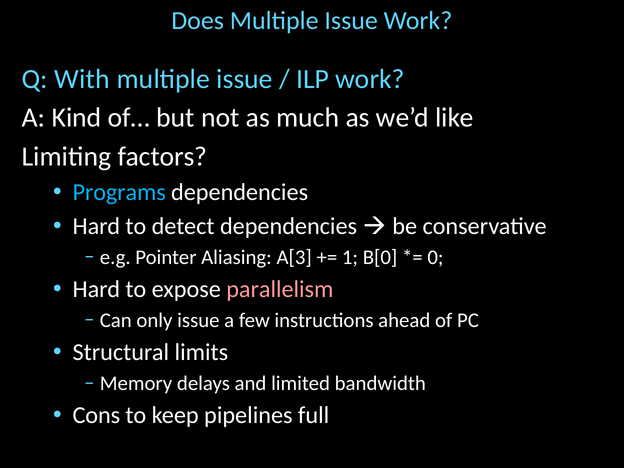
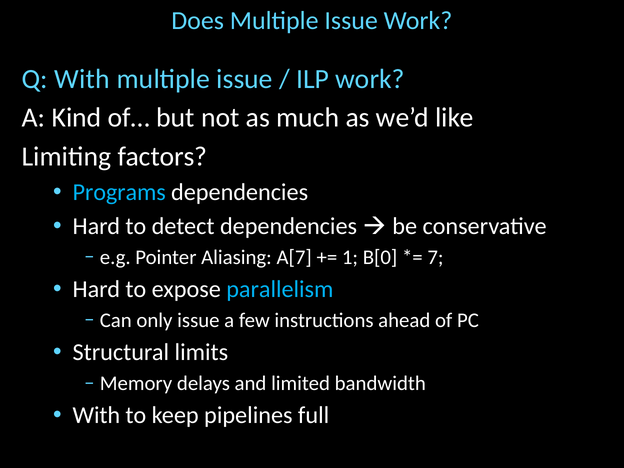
A[3: A[3 -> A[7
0: 0 -> 7
parallelism colour: pink -> light blue
Cons at (96, 415): Cons -> With
